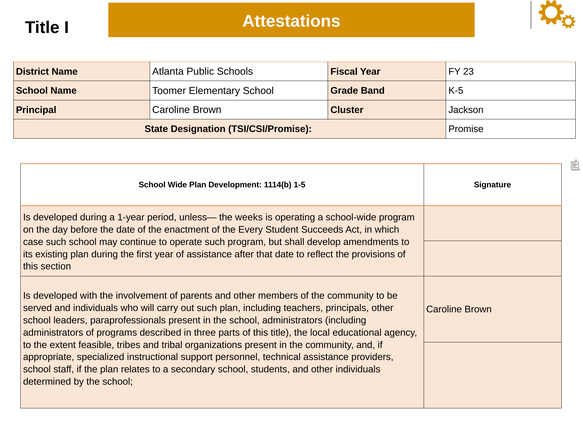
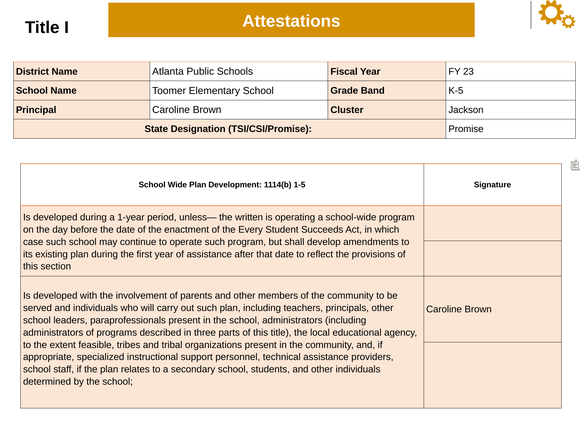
weeks: weeks -> written
